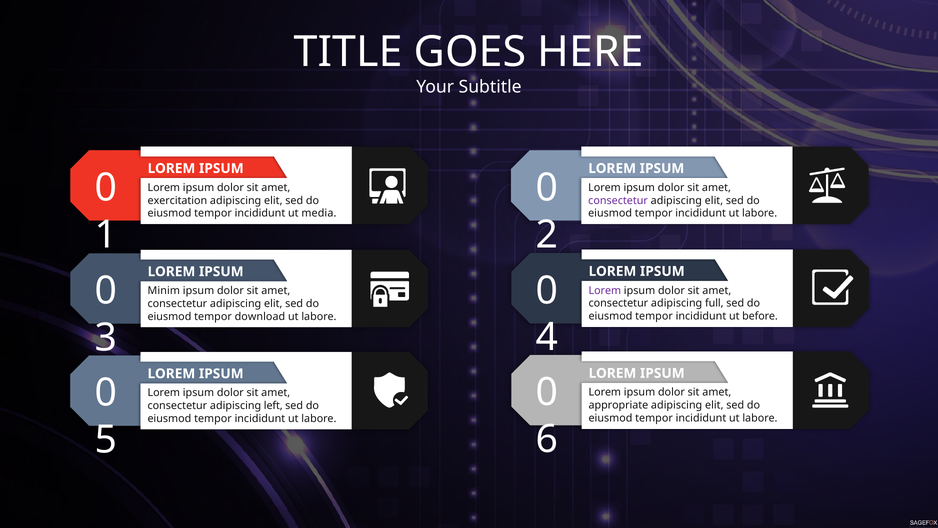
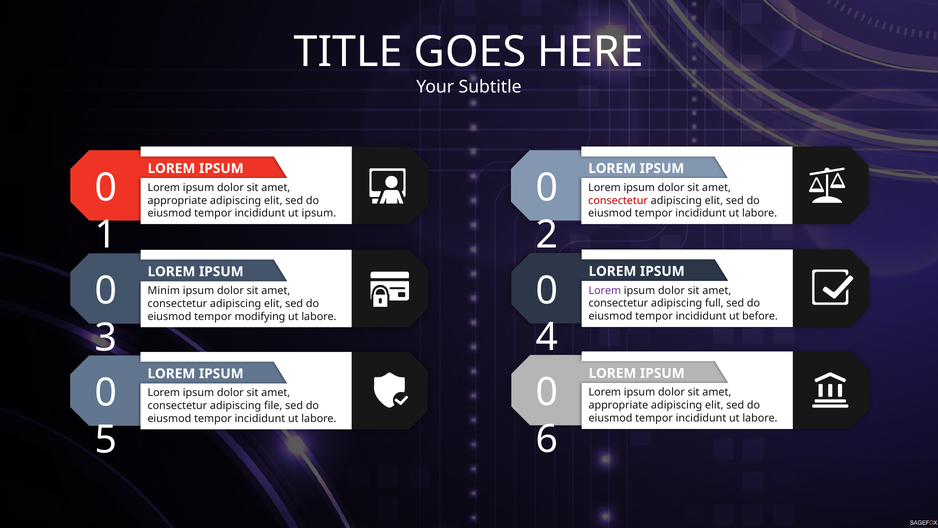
exercitation at (177, 200): exercitation -> appropriate
consectetur at (618, 200) colour: purple -> red
ut media: media -> ipsum
download: download -> modifying
left: left -> file
